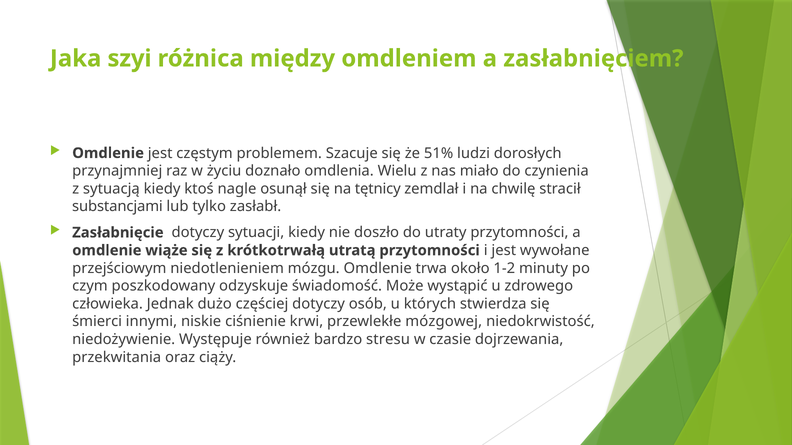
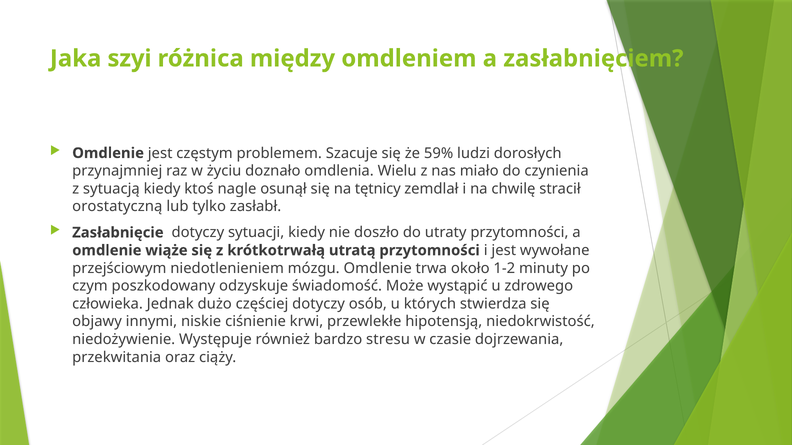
51%: 51% -> 59%
substancjami: substancjami -> orostatyczną
śmierci: śmierci -> objawy
mózgowej: mózgowej -> hipotensją
